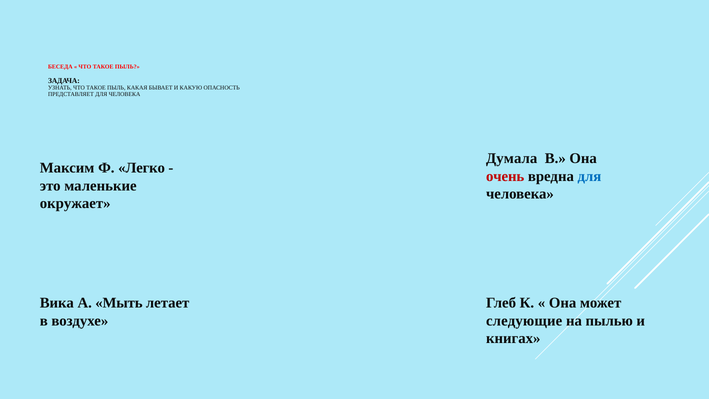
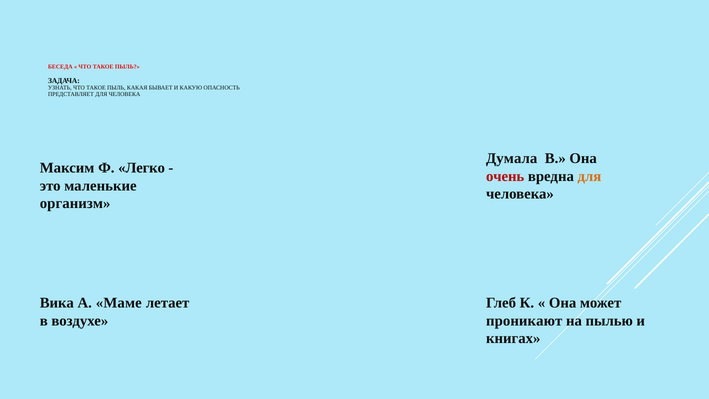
для at (589, 176) colour: blue -> orange
окружает: окружает -> организм
Мыть: Мыть -> Маме
следующие: следующие -> проникают
